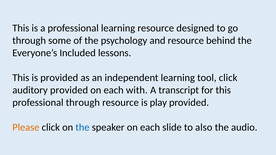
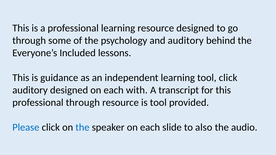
and resource: resource -> auditory
is provided: provided -> guidance
auditory provided: provided -> designed
is play: play -> tool
Please colour: orange -> blue
